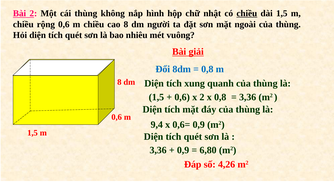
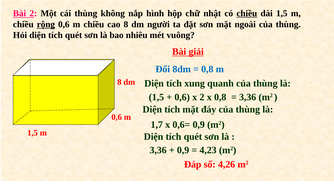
rộng underline: none -> present
9,4: 9,4 -> 1,7
6,80: 6,80 -> 4,23
